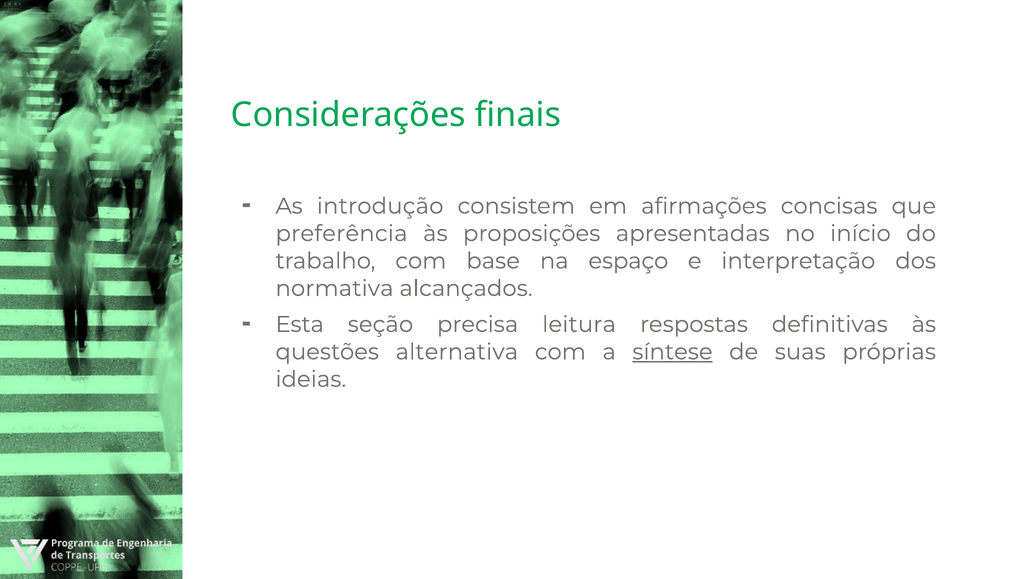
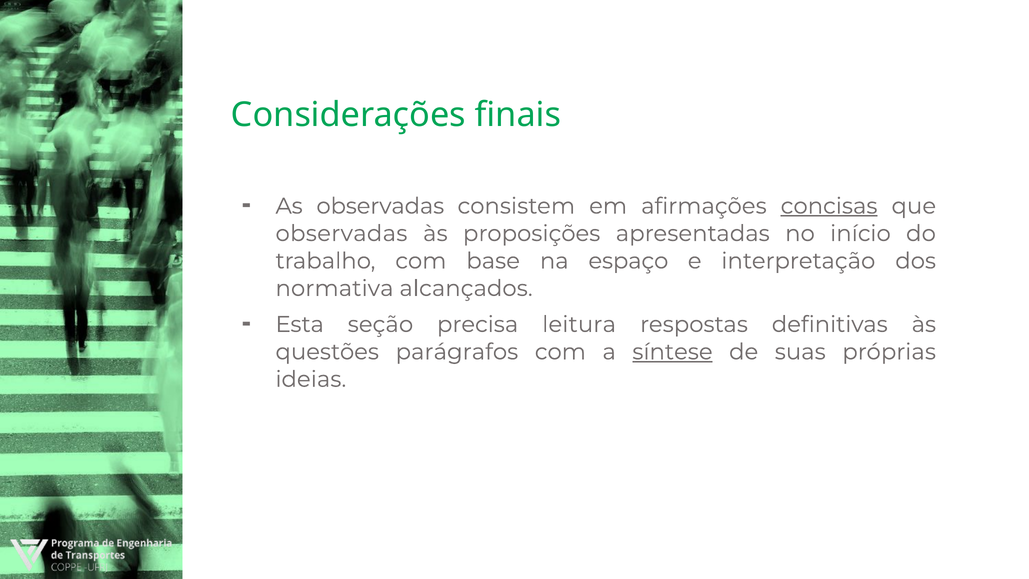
As introdução: introdução -> observadas
concisas underline: none -> present
preferência at (342, 233): preferência -> observadas
alternativa: alternativa -> parágrafos
